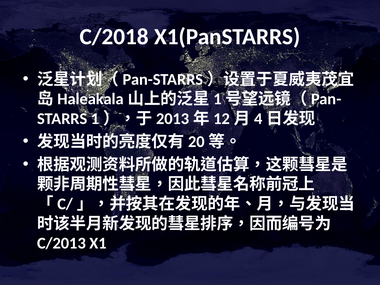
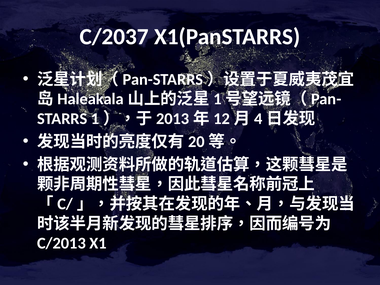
C/2018: C/2018 -> C/2037
